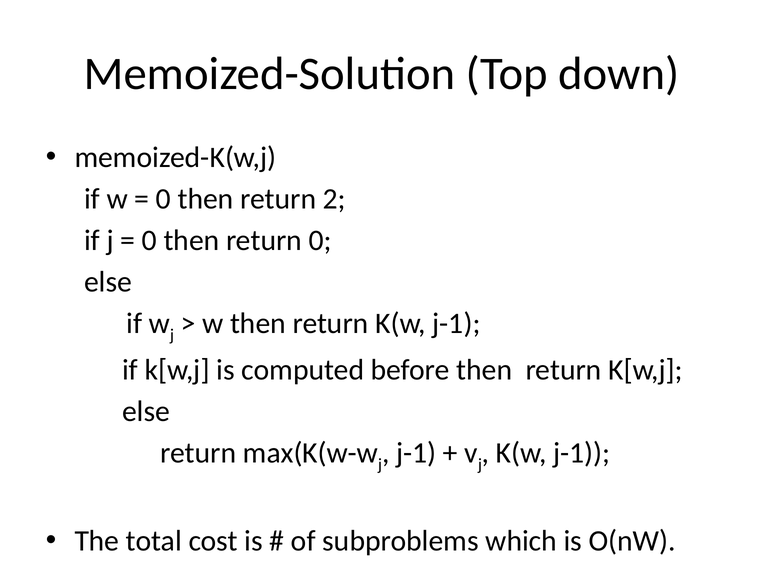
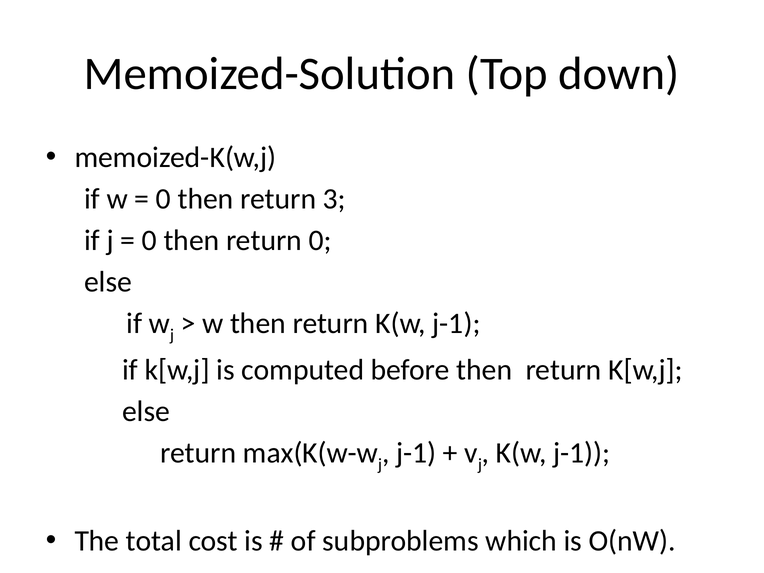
2: 2 -> 3
